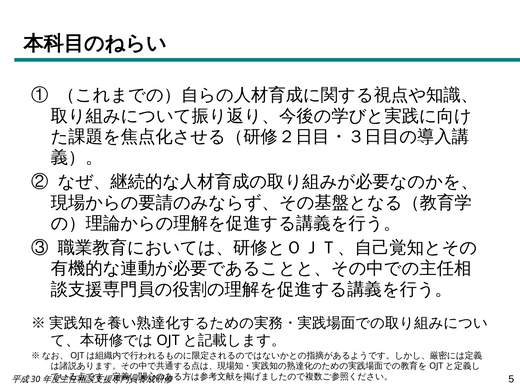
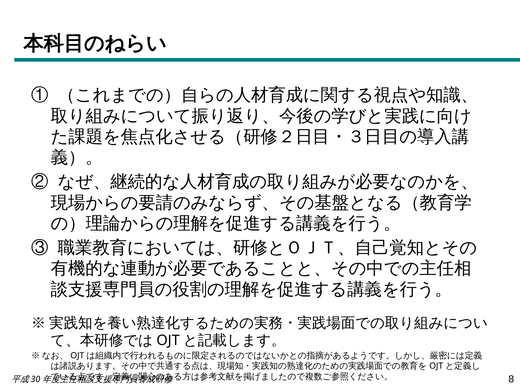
5: 5 -> 8
